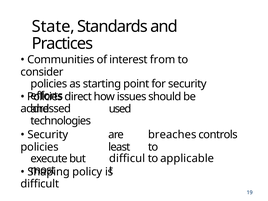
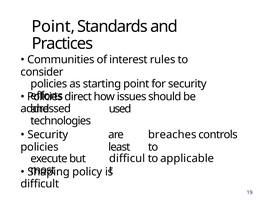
State at (53, 26): State -> Point
from: from -> rules
